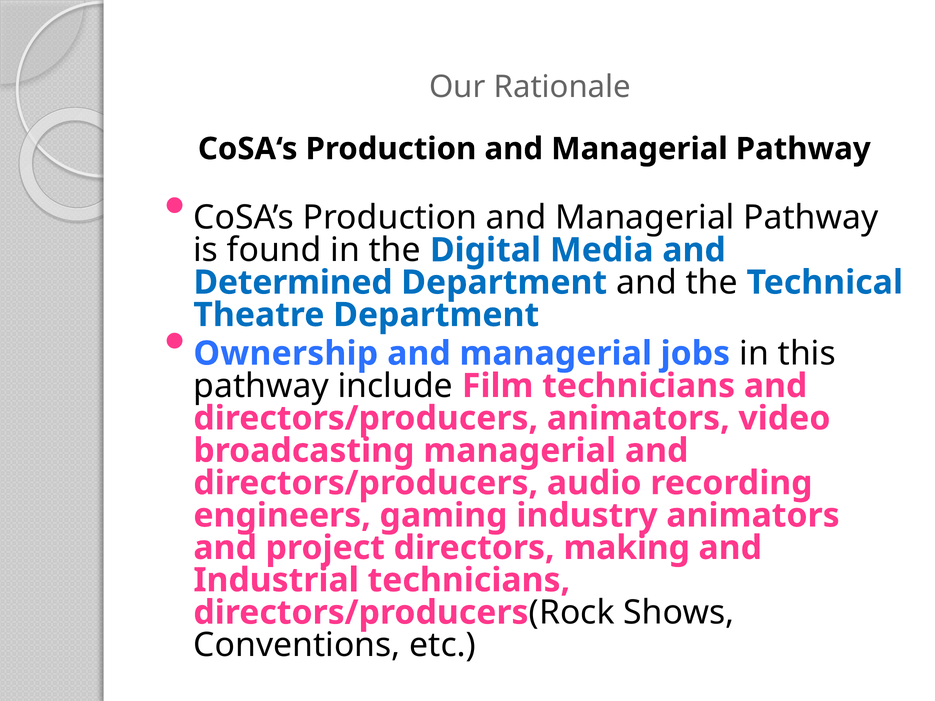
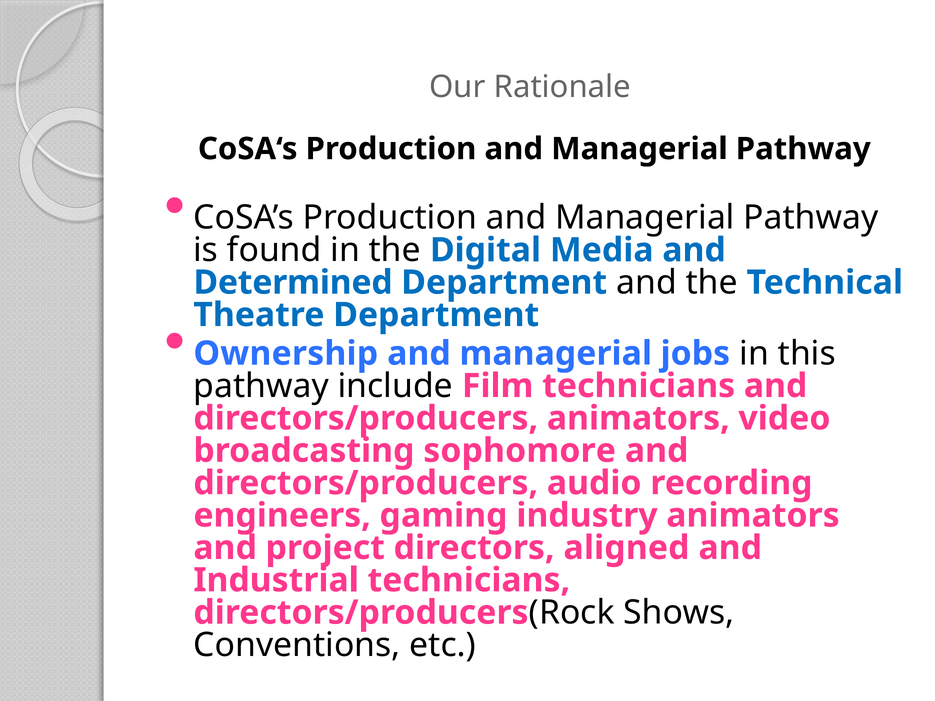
broadcasting managerial: managerial -> sophomore
making: making -> aligned
